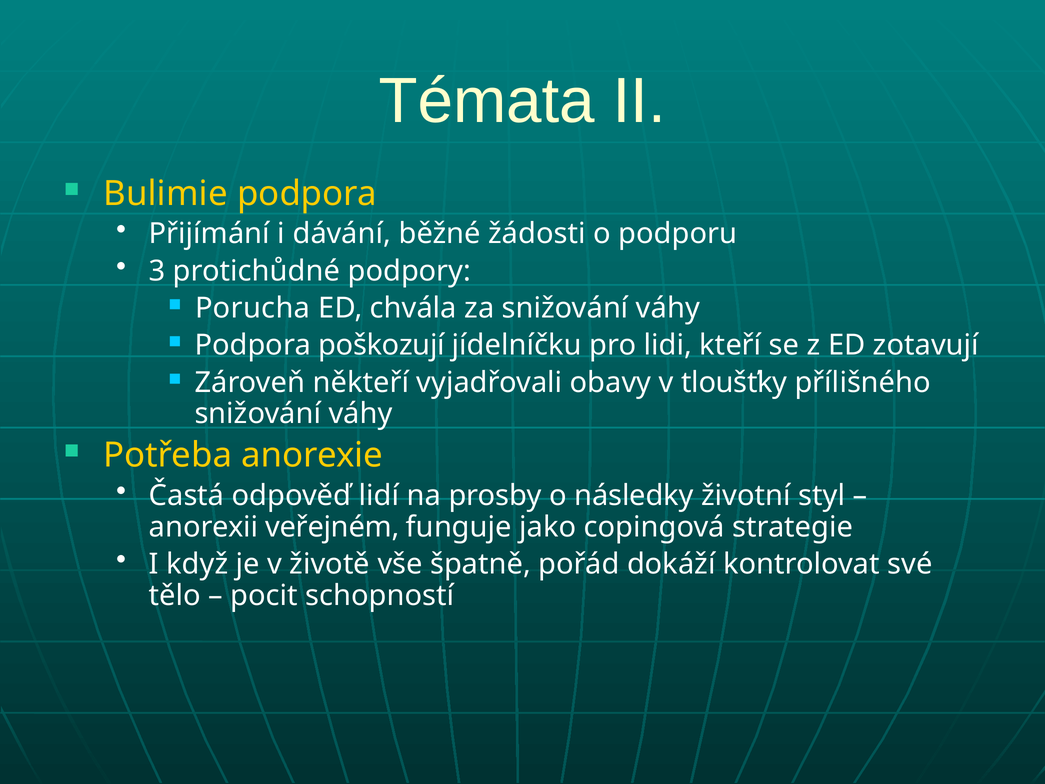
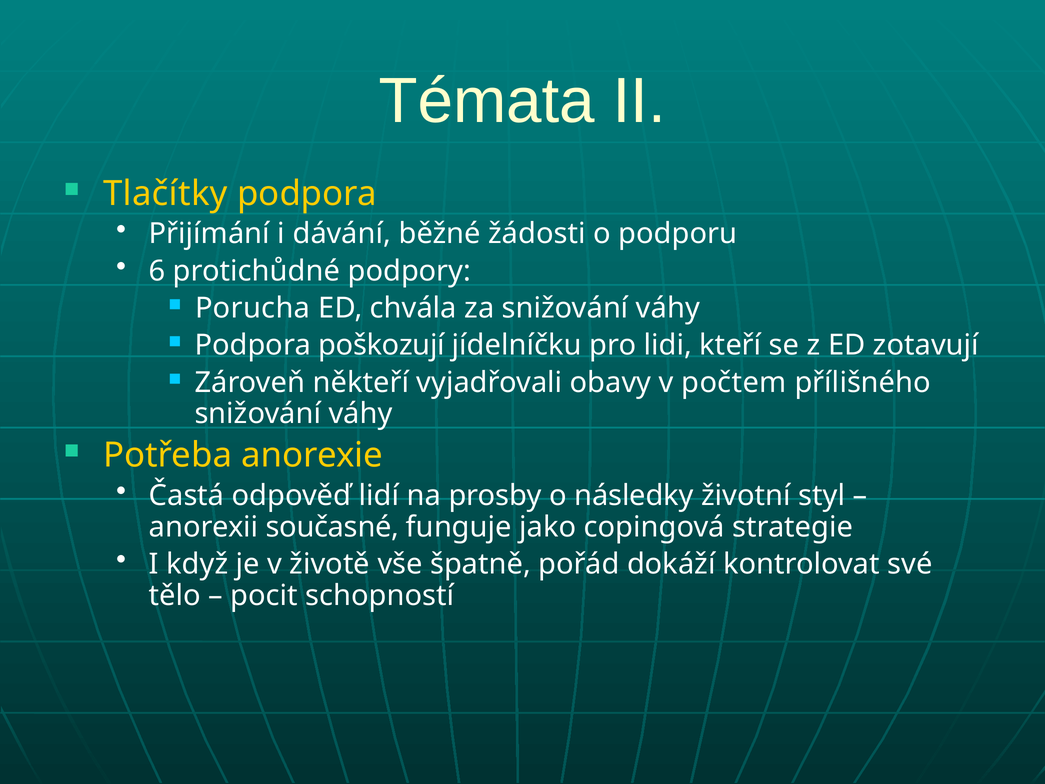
Bulimie: Bulimie -> Tlačítky
3: 3 -> 6
tloušťky: tloušťky -> počtem
veřejném: veřejném -> současné
